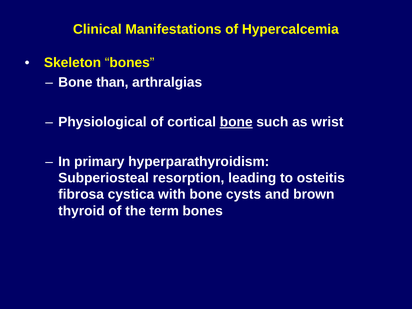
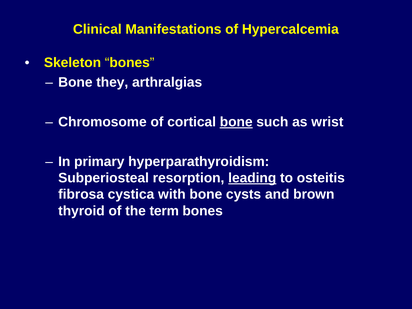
than: than -> they
Physiological: Physiological -> Chromosome
leading underline: none -> present
